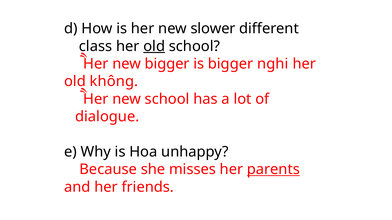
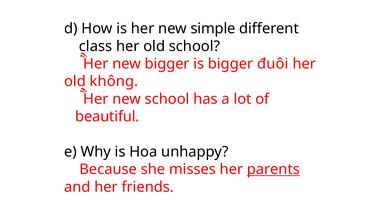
slower: slower -> simple
old at (154, 46) underline: present -> none
nghi: nghi -> đuôi
dialogue: dialogue -> beautiful
